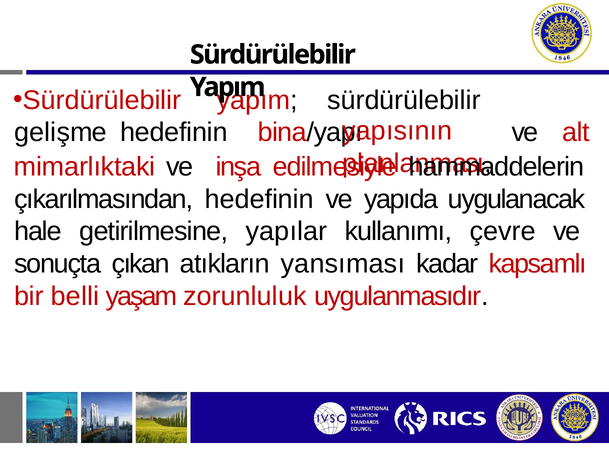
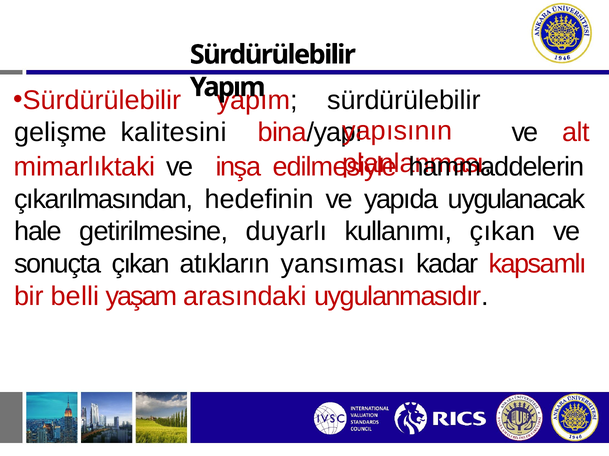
gelişme hedefinin: hedefinin -> kalitesini
yapılar: yapılar -> duyarlı
kullanımı çevre: çevre -> çıkan
zorunluluk: zorunluluk -> arasındaki
